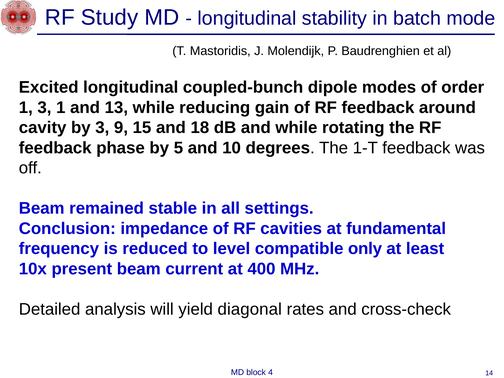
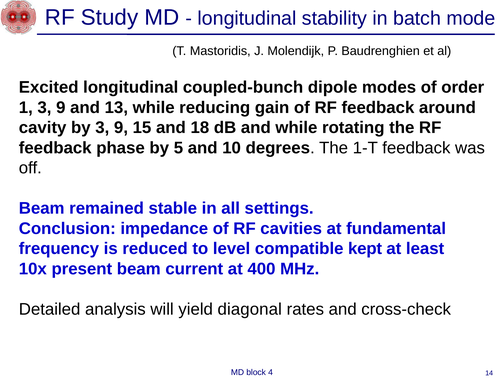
1 3 1: 1 -> 9
only: only -> kept
